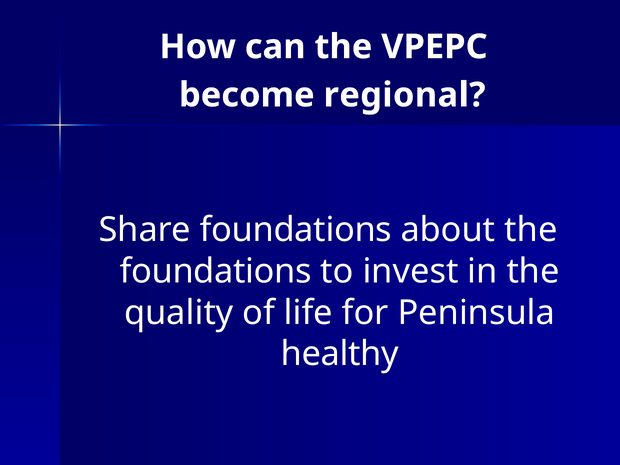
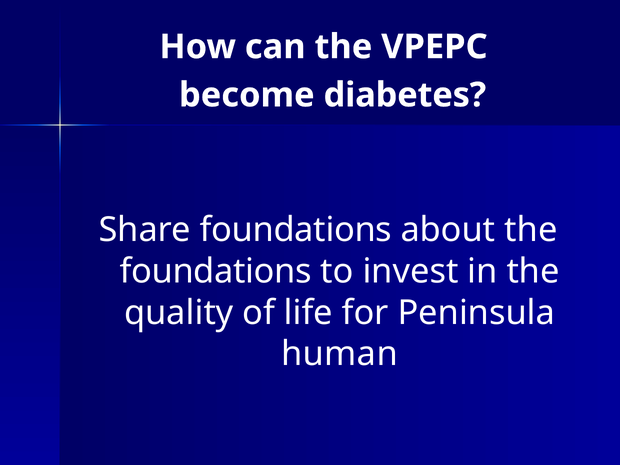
regional: regional -> diabetes
healthy: healthy -> human
